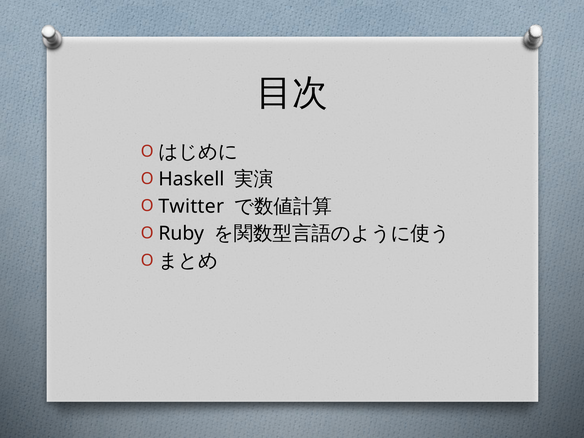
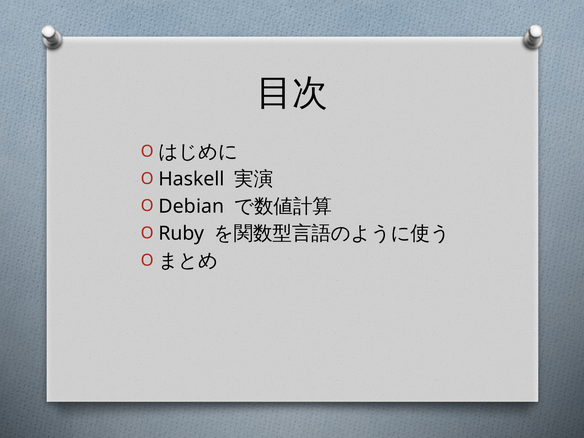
Twitter: Twitter -> Debian
